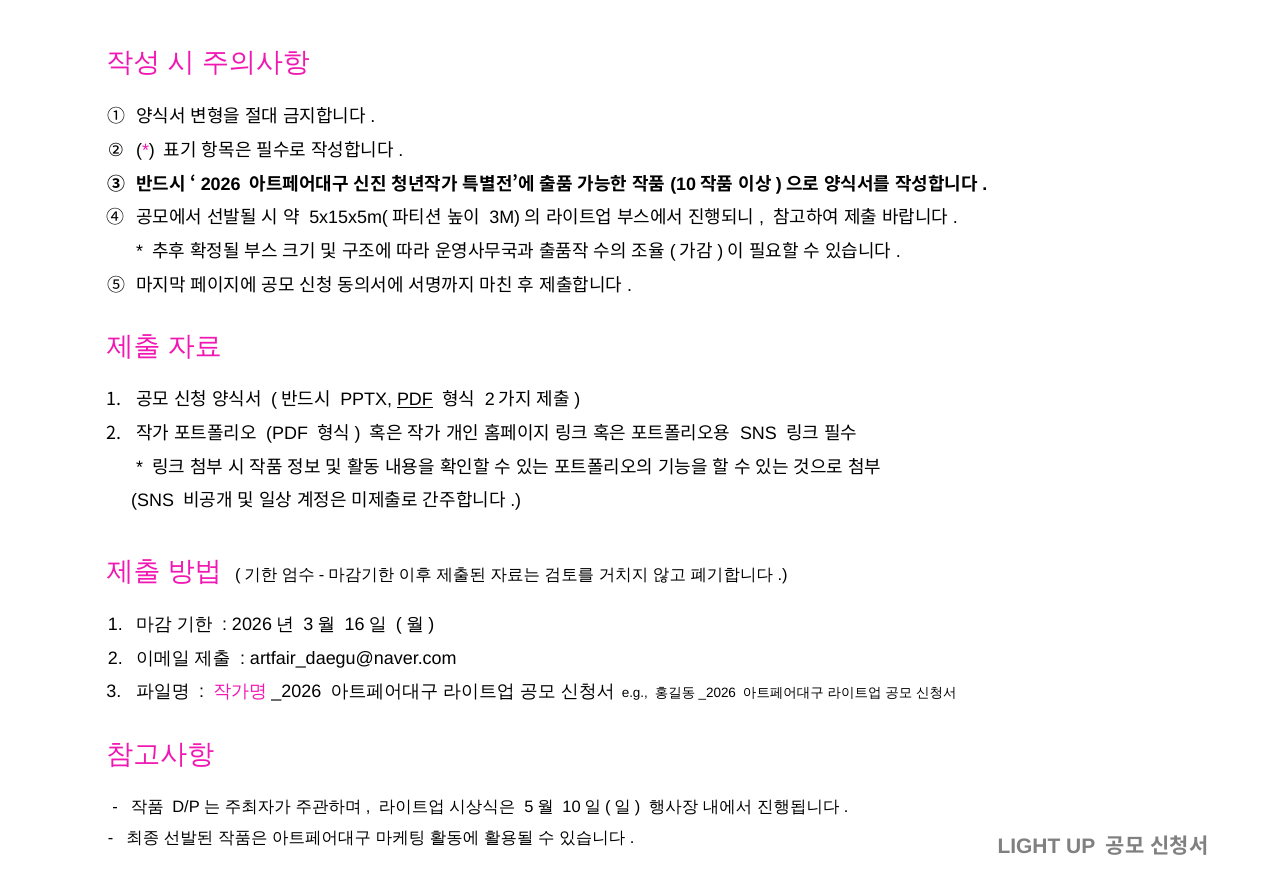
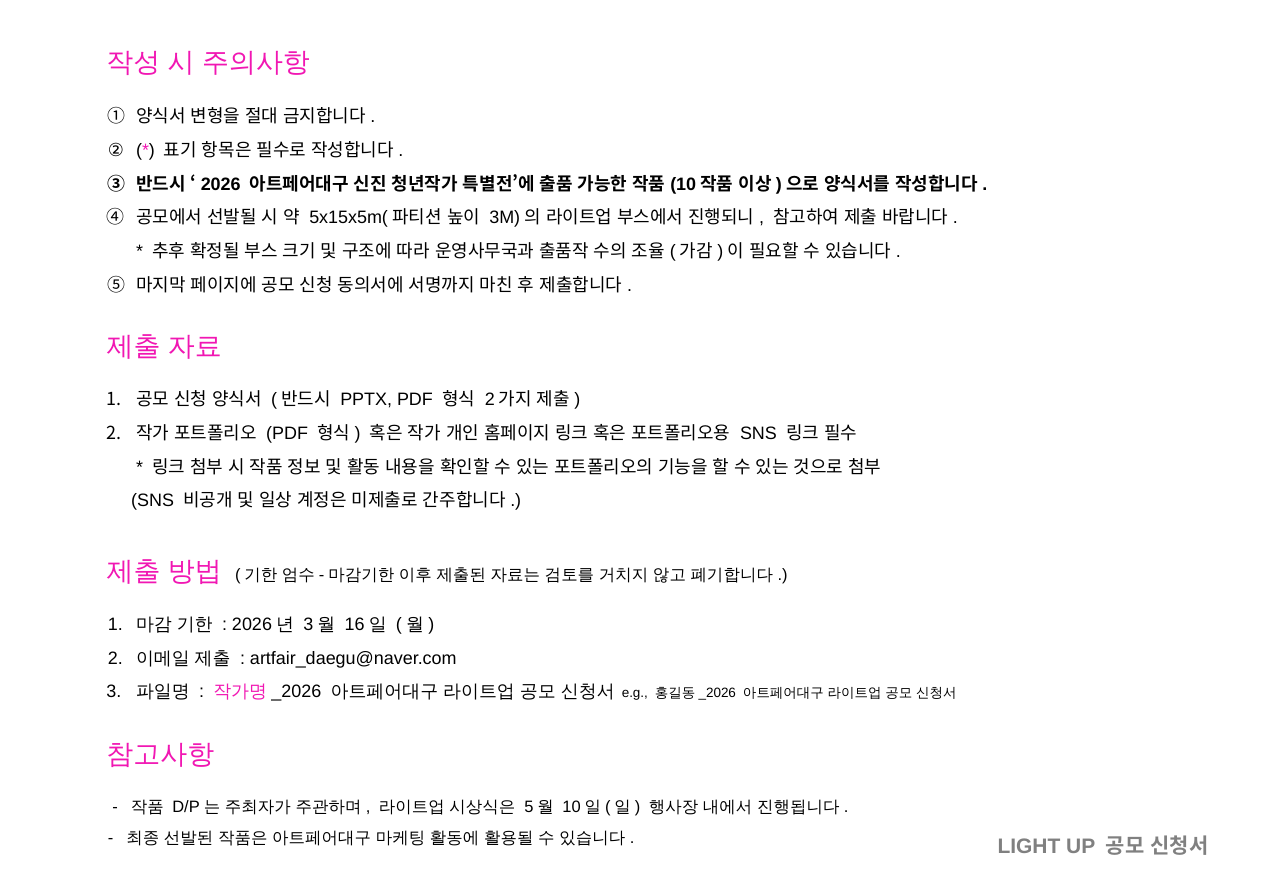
PDF at (415, 400) underline: present -> none
